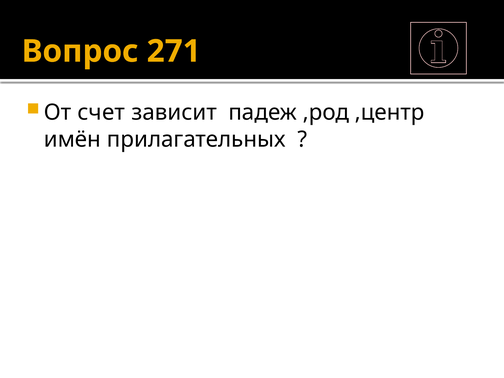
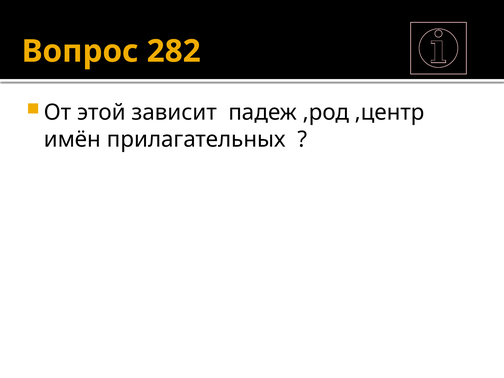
271: 271 -> 282
счет: счет -> этой
